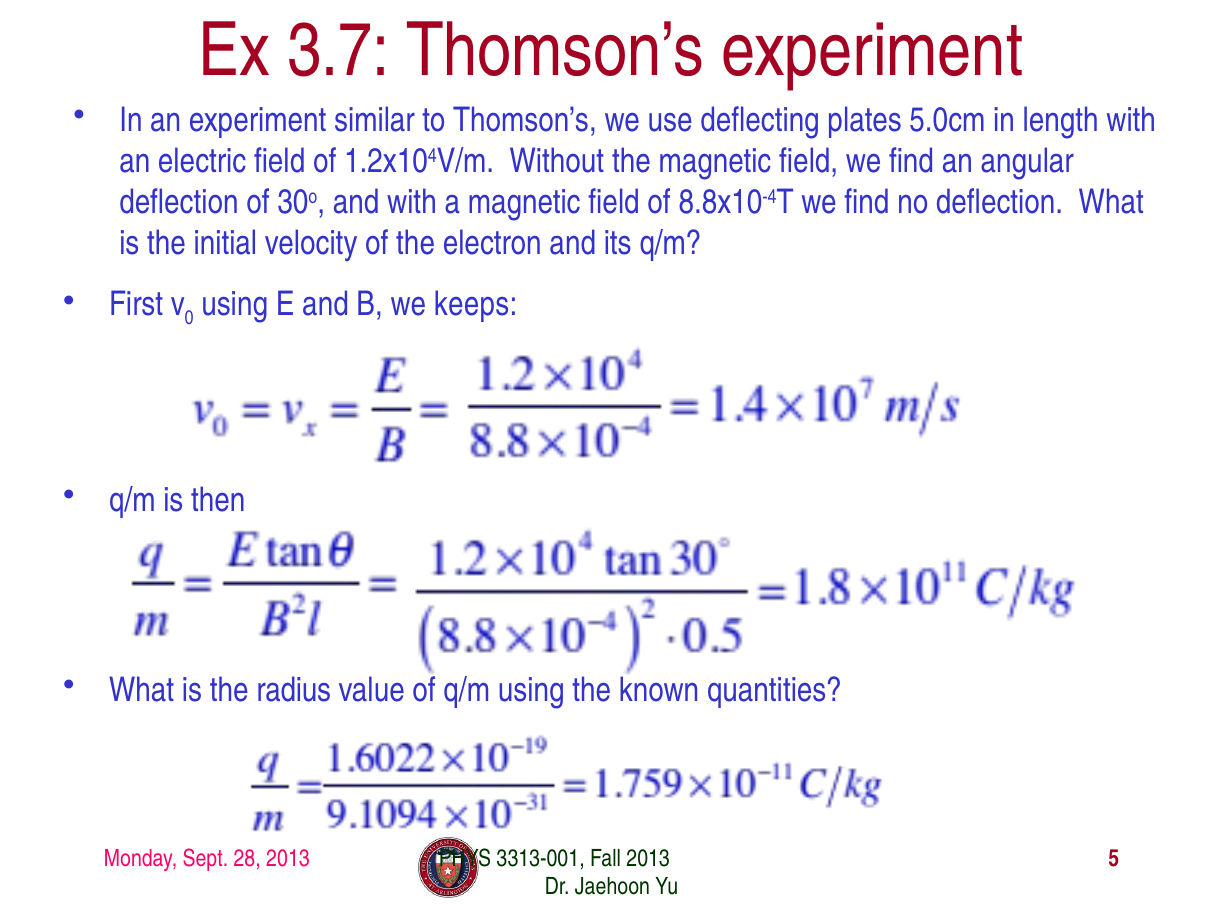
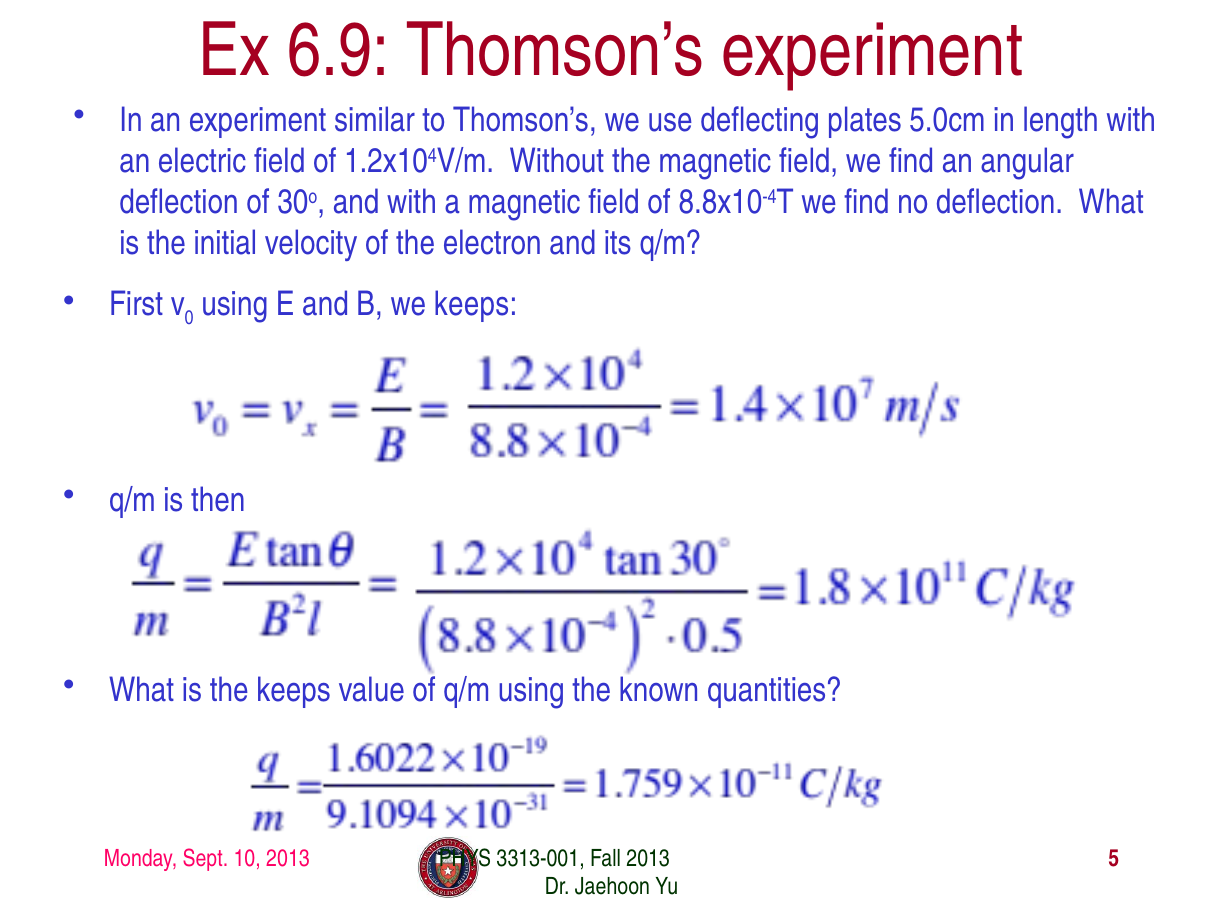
3.7: 3.7 -> 6.9
the radius: radius -> keeps
28: 28 -> 10
